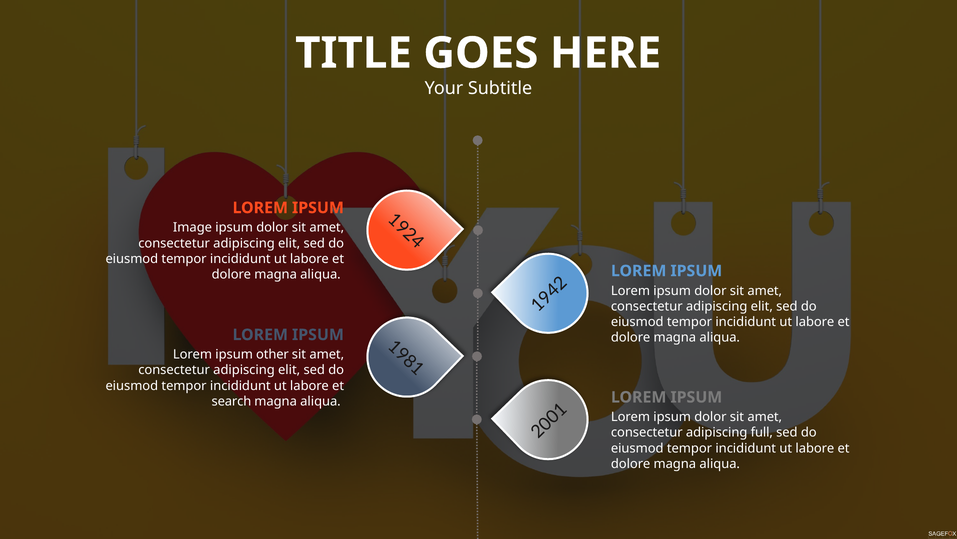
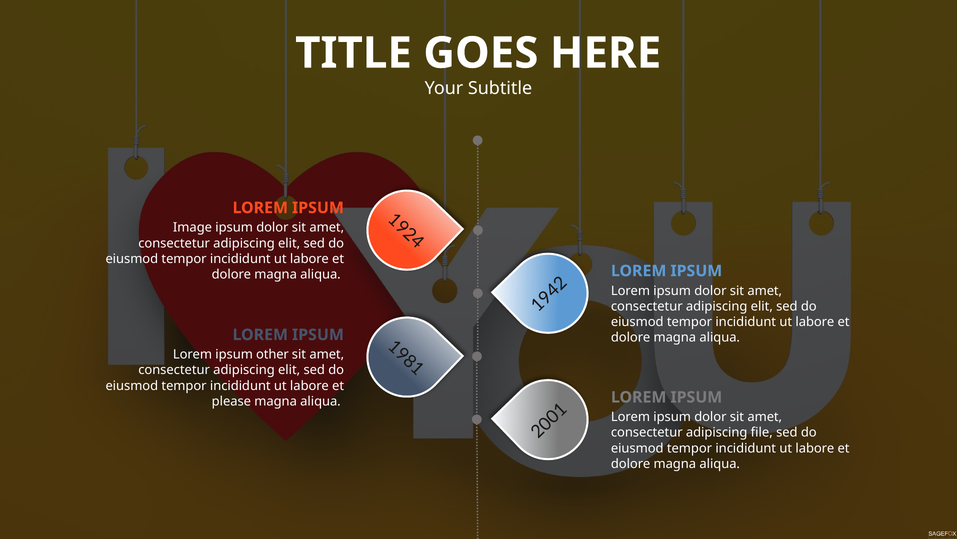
search: search -> please
full: full -> file
